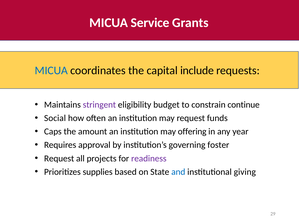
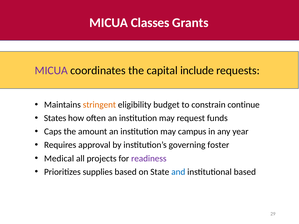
Service: Service -> Classes
MICUA at (51, 71) colour: blue -> purple
stringent colour: purple -> orange
Social: Social -> States
offering: offering -> campus
Request at (59, 159): Request -> Medical
institutional giving: giving -> based
